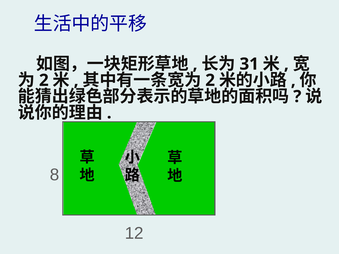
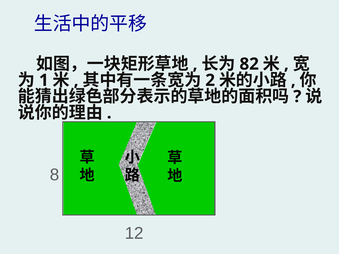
31: 31 -> 82
2 at (44, 80): 2 -> 1
